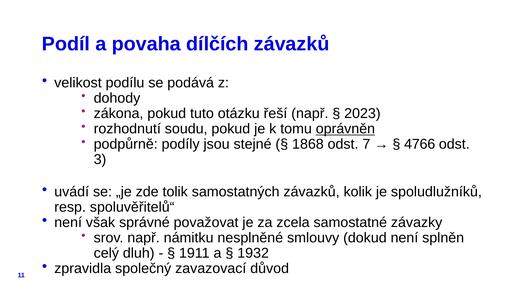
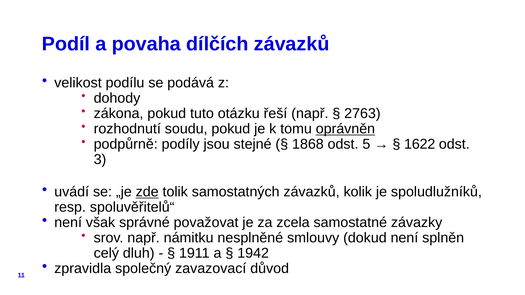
2023: 2023 -> 2763
7: 7 -> 5
4766: 4766 -> 1622
zde underline: none -> present
1932: 1932 -> 1942
